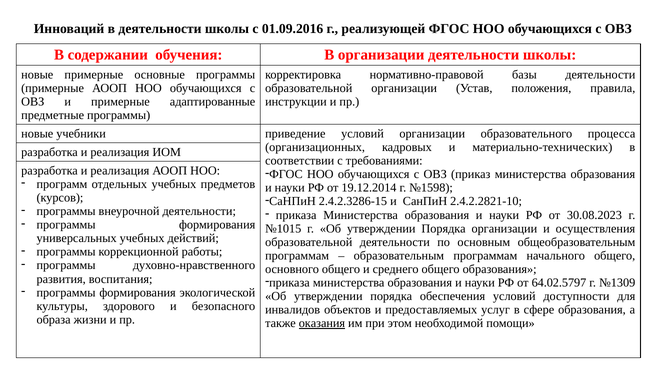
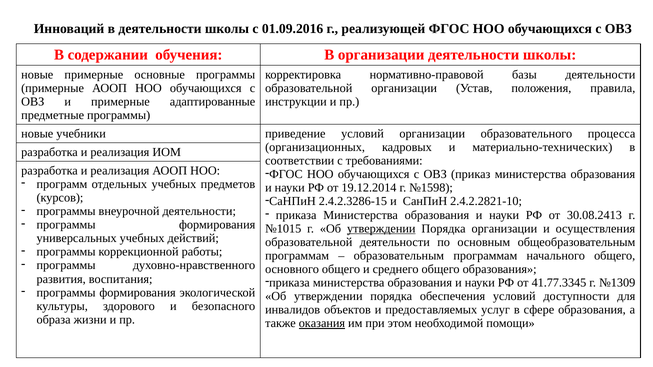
30.08.2023: 30.08.2023 -> 30.08.2413
утверждении at (381, 229) underline: none -> present
64.02.5797: 64.02.5797 -> 41.77.3345
